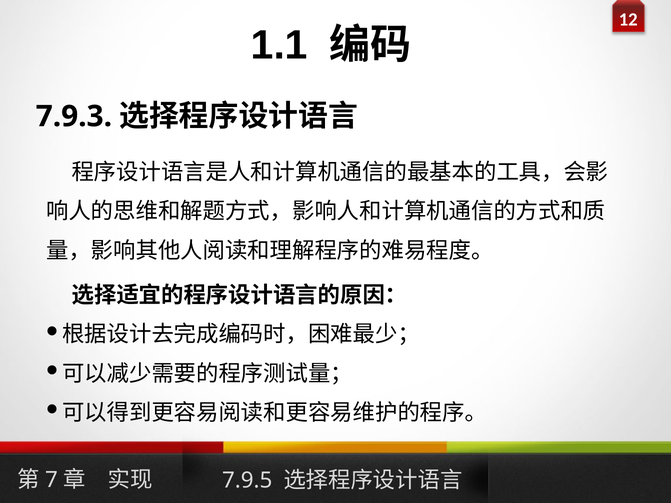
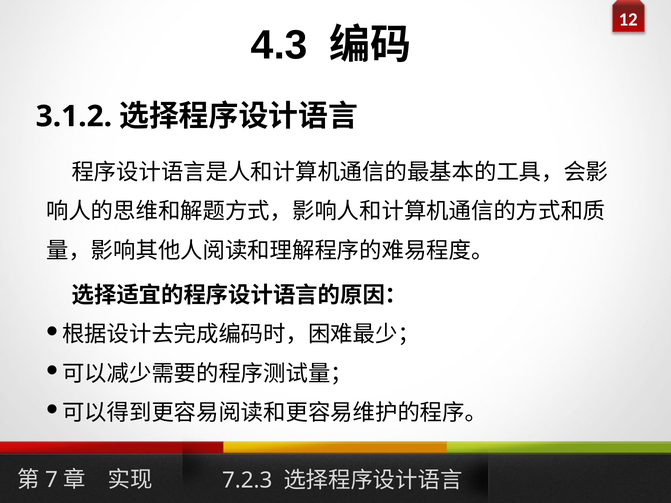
1.1: 1.1 -> 4.3
7.9.3: 7.9.3 -> 3.1.2
7.9.5: 7.9.5 -> 7.2.3
